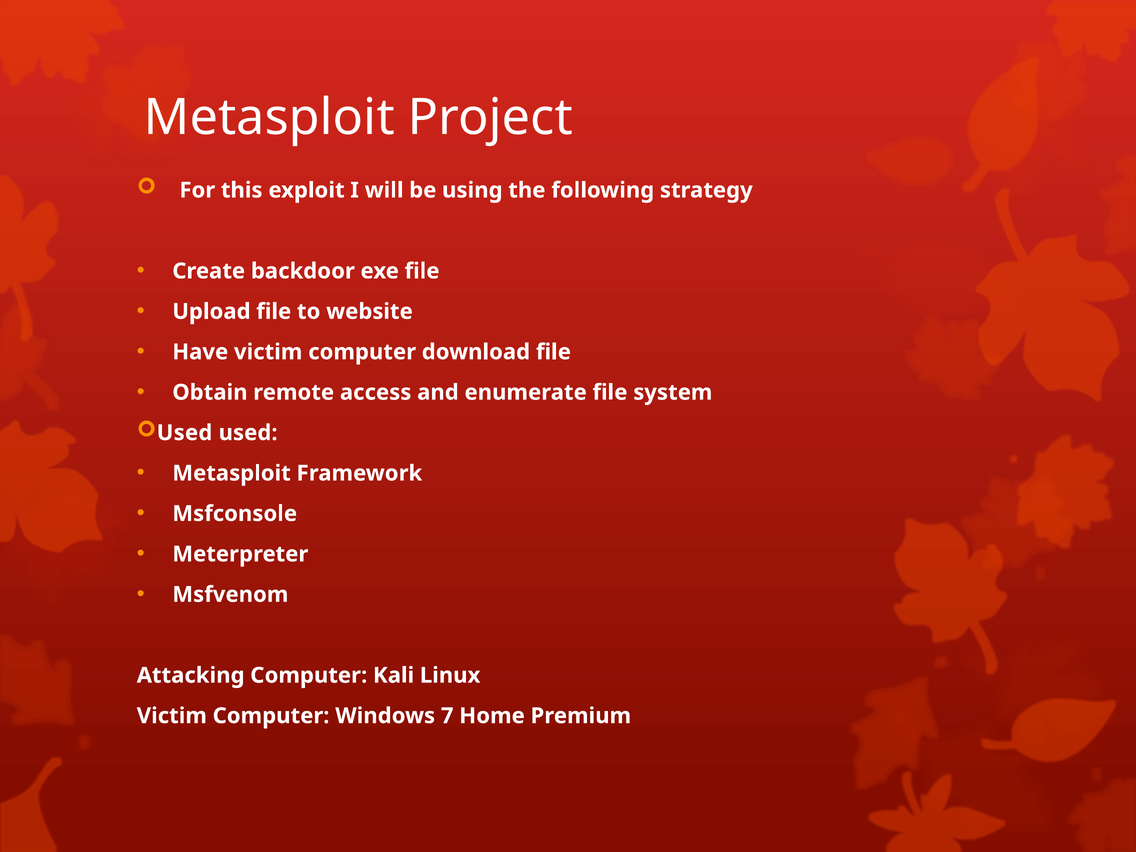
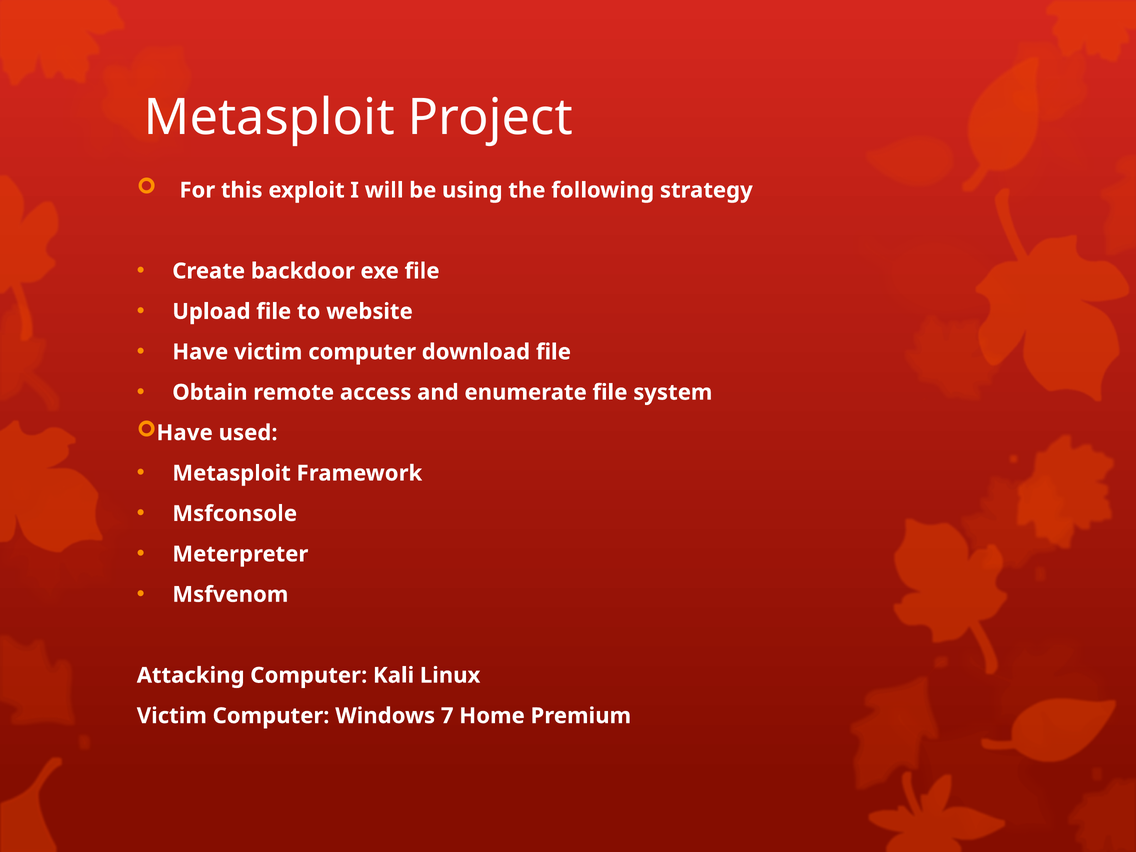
Used at (185, 433): Used -> Have
